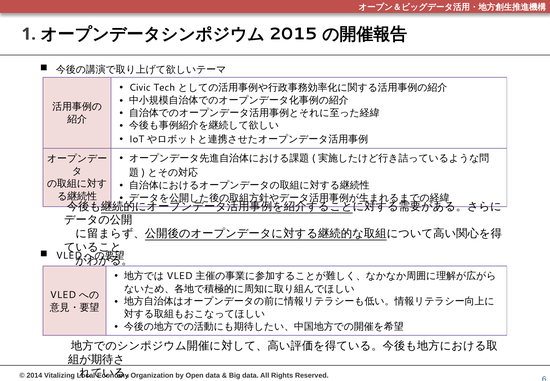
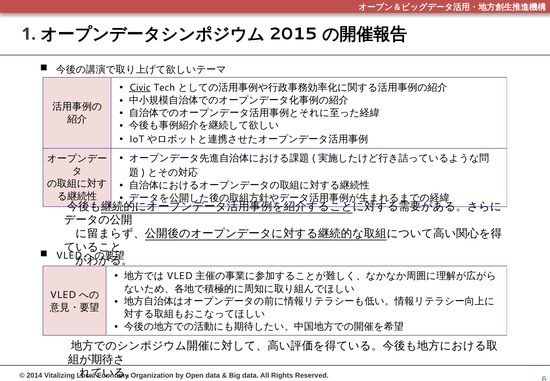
Civic underline: none -> present
